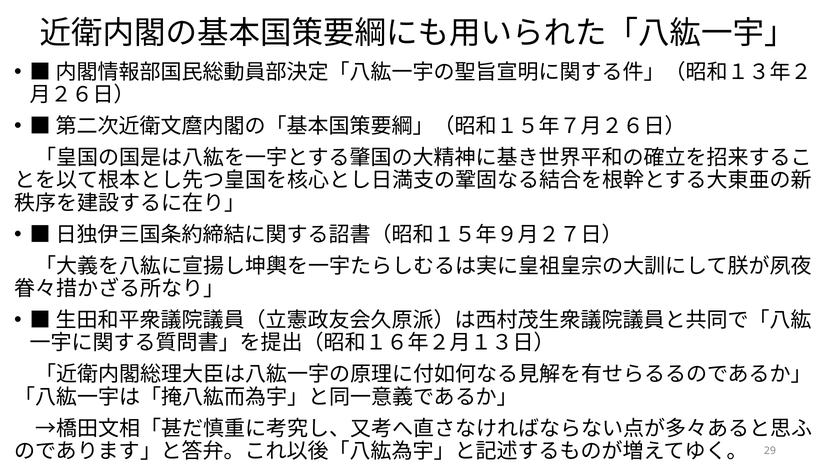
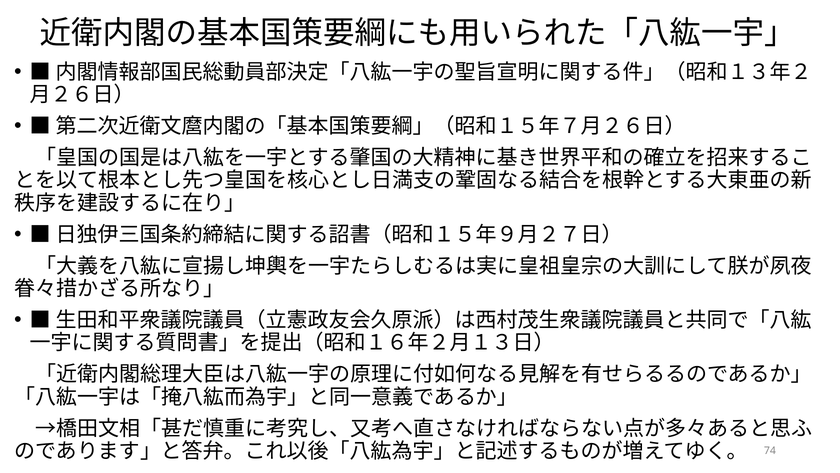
29: 29 -> 74
